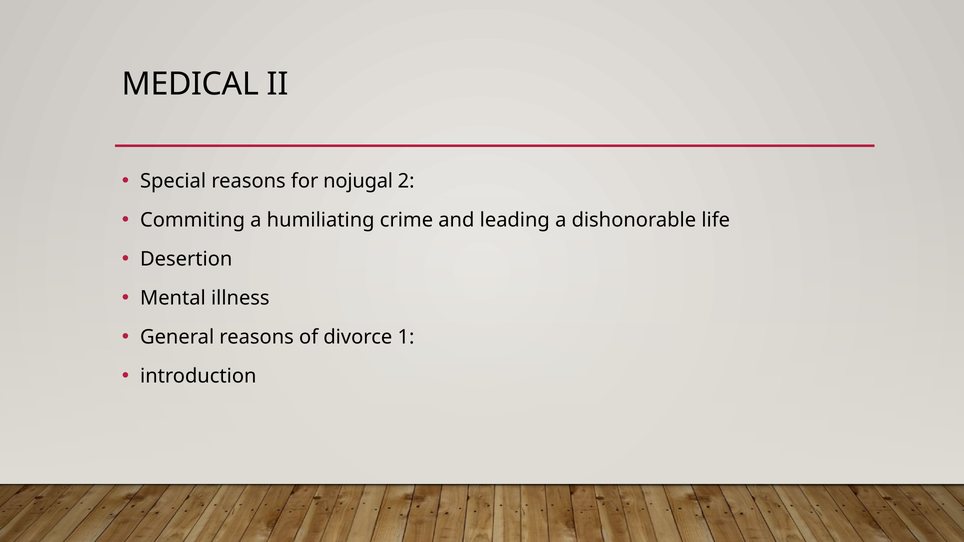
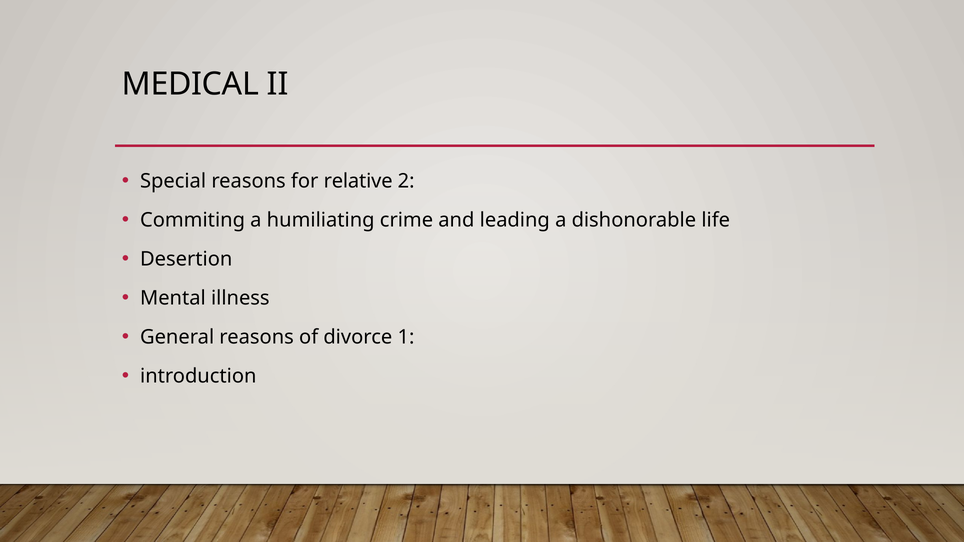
nojugal: nojugal -> relative
